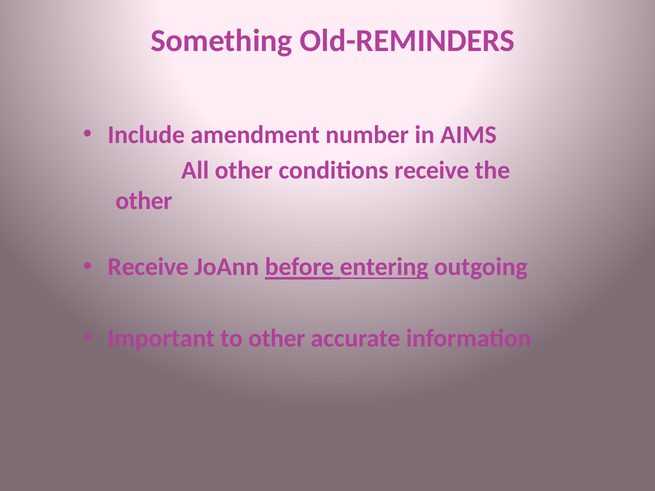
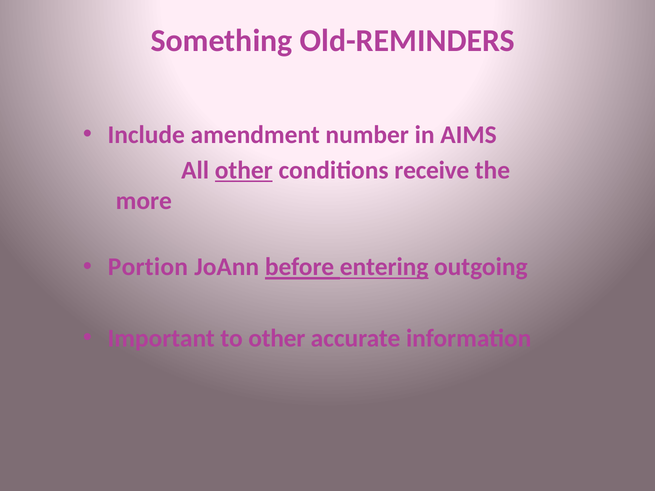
other at (244, 171) underline: none -> present
other at (144, 201): other -> more
Receive at (148, 267): Receive -> Portion
